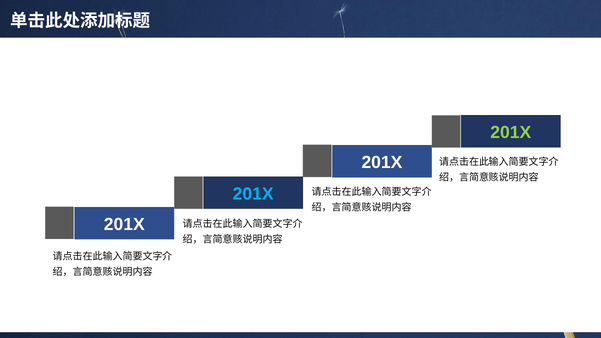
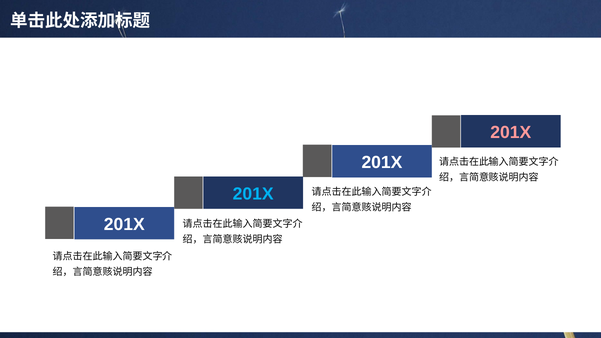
201X at (511, 133) colour: light green -> pink
